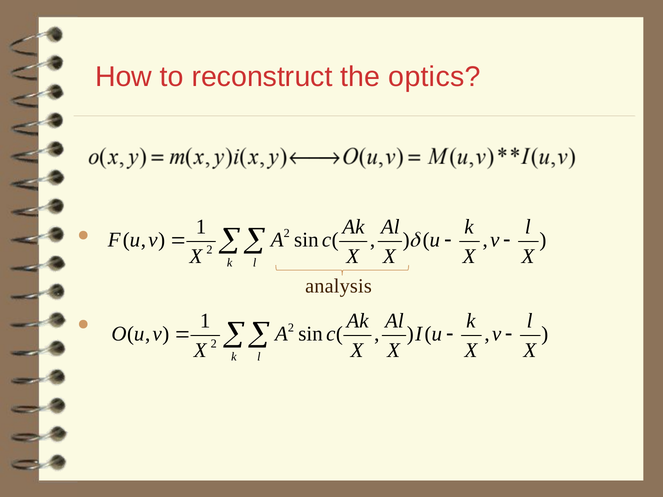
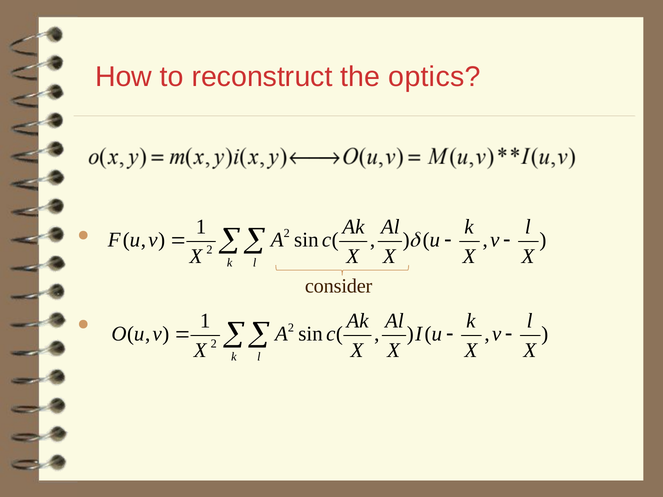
analysis: analysis -> consider
